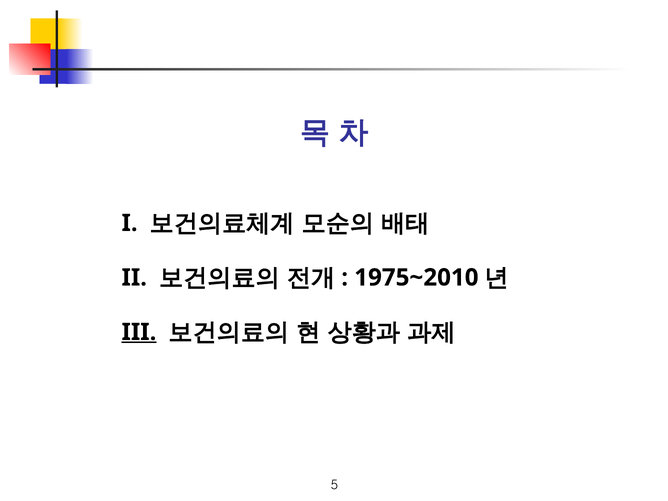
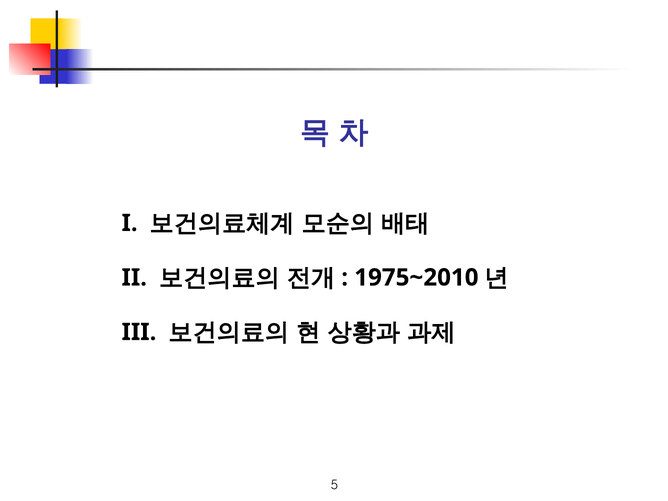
III underline: present -> none
